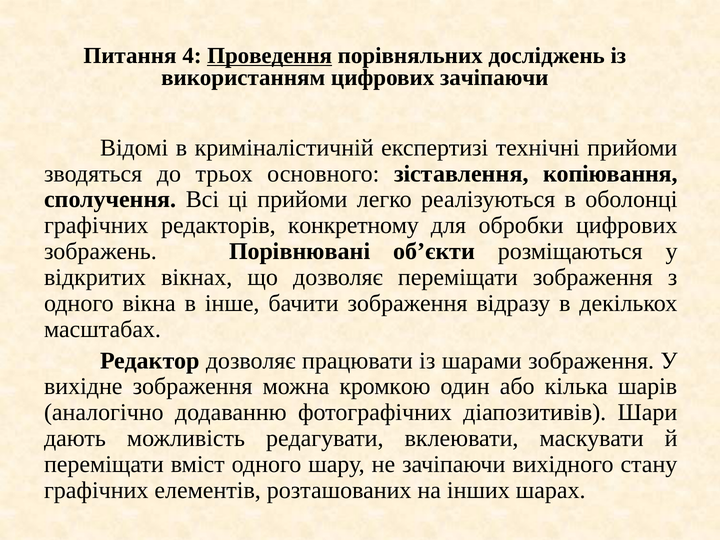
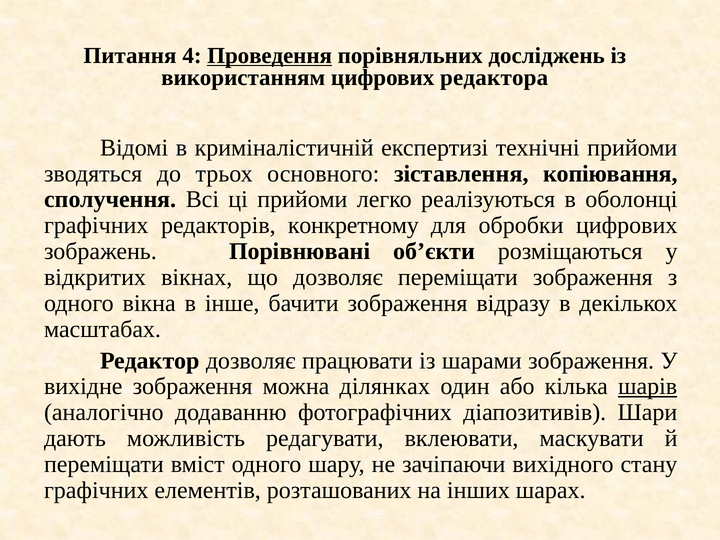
цифрових зачіпаючи: зачіпаючи -> редактора
кромкою: кромкою -> ділянках
шарів underline: none -> present
